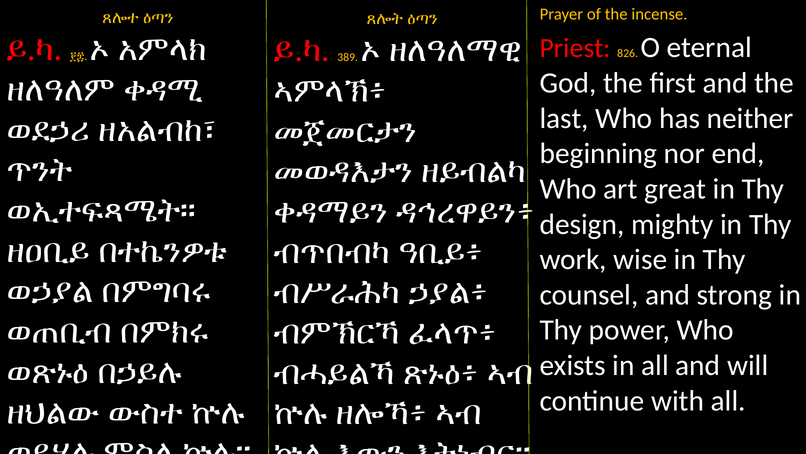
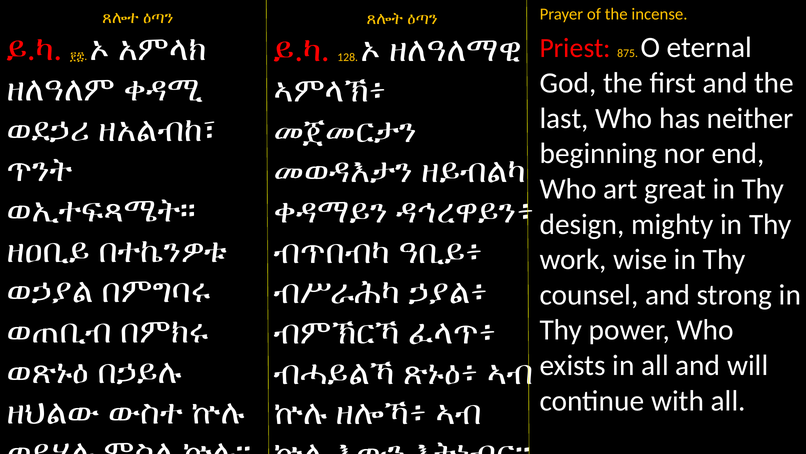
389: 389 -> 128
826: 826 -> 875
